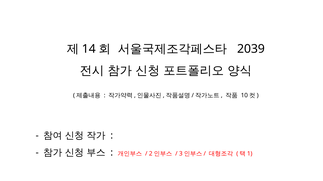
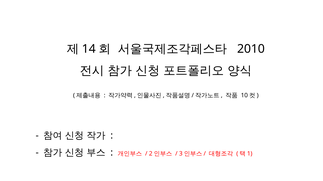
2039: 2039 -> 2010
